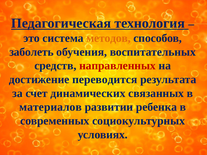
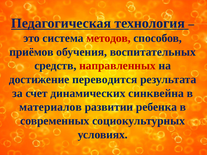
методов colour: orange -> red
заболеть: заболеть -> приёмов
связанных: связанных -> синквейна
